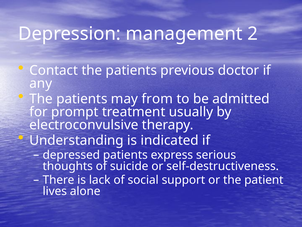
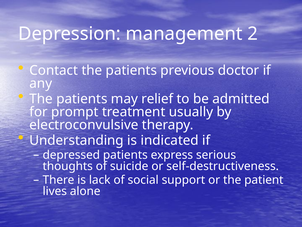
from: from -> relief
